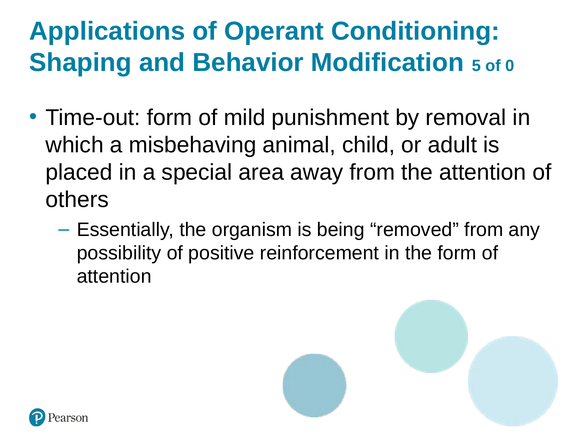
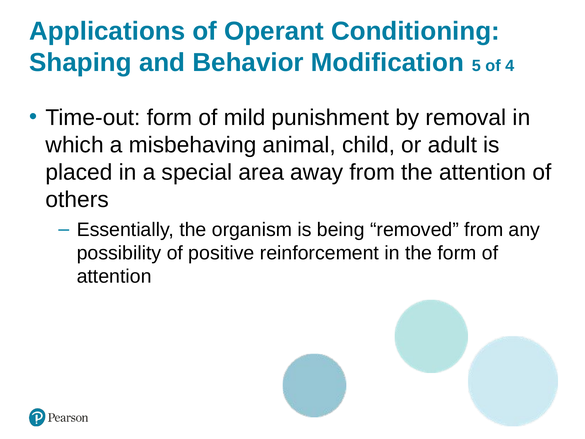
0: 0 -> 4
